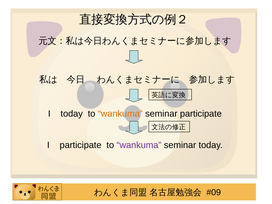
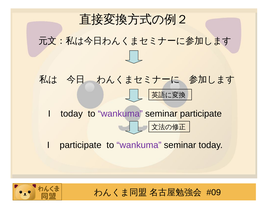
wankuma at (120, 114) colour: orange -> purple
